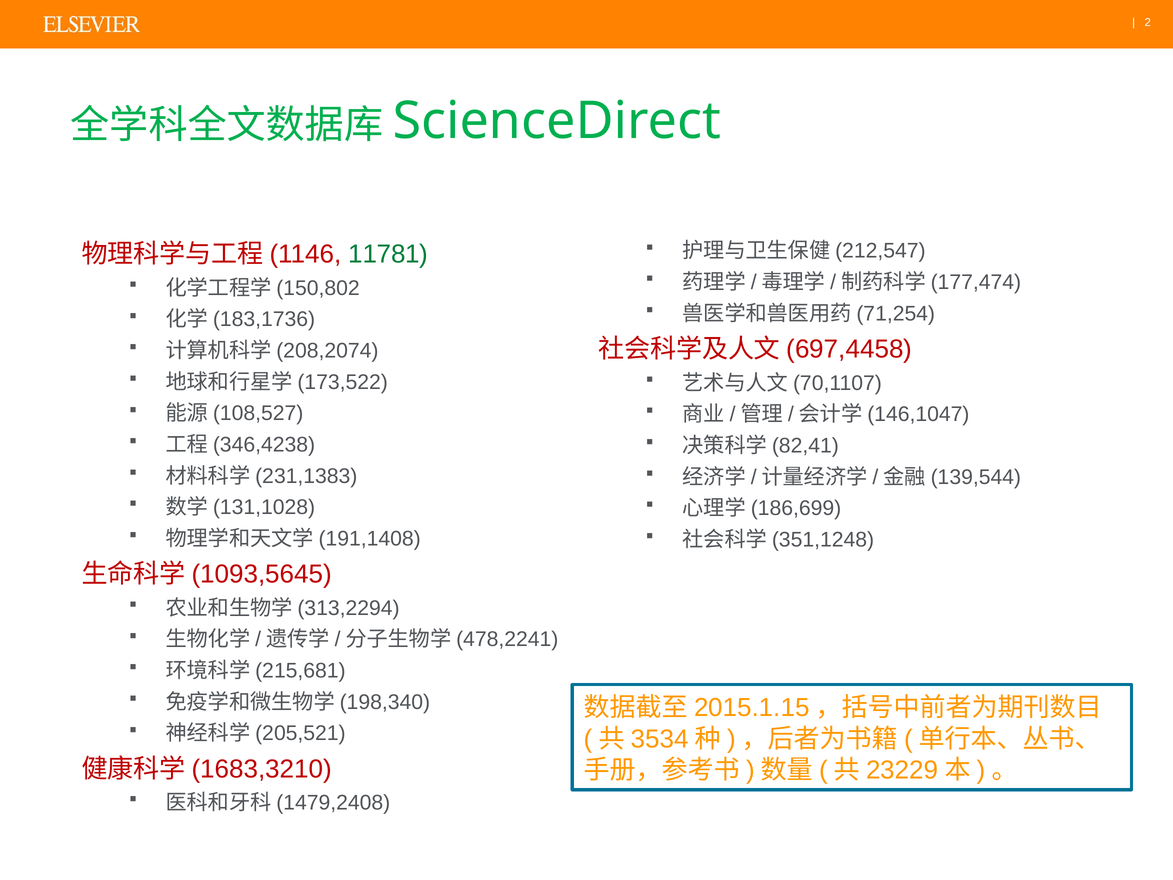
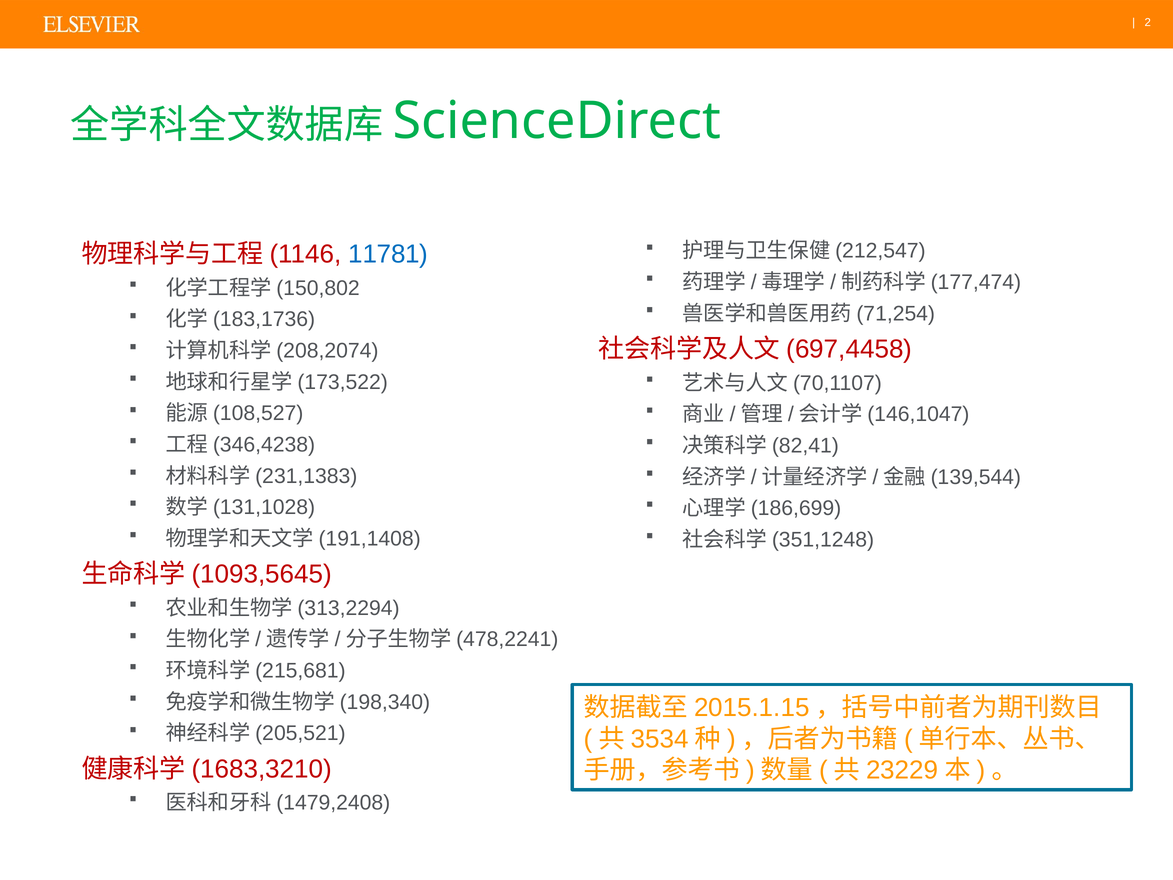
11781 colour: green -> blue
